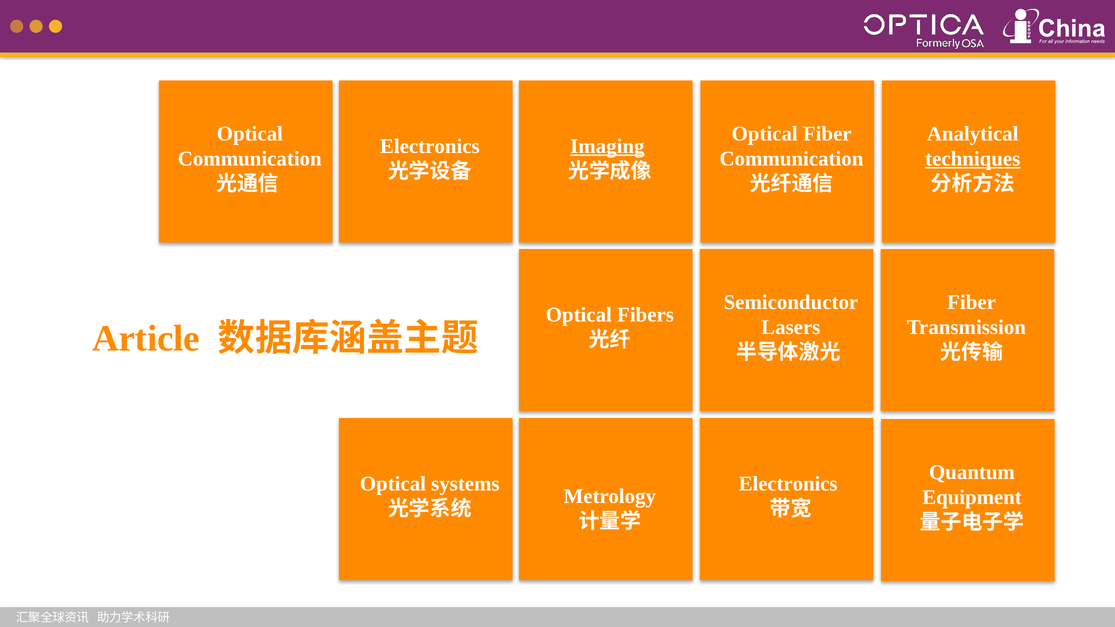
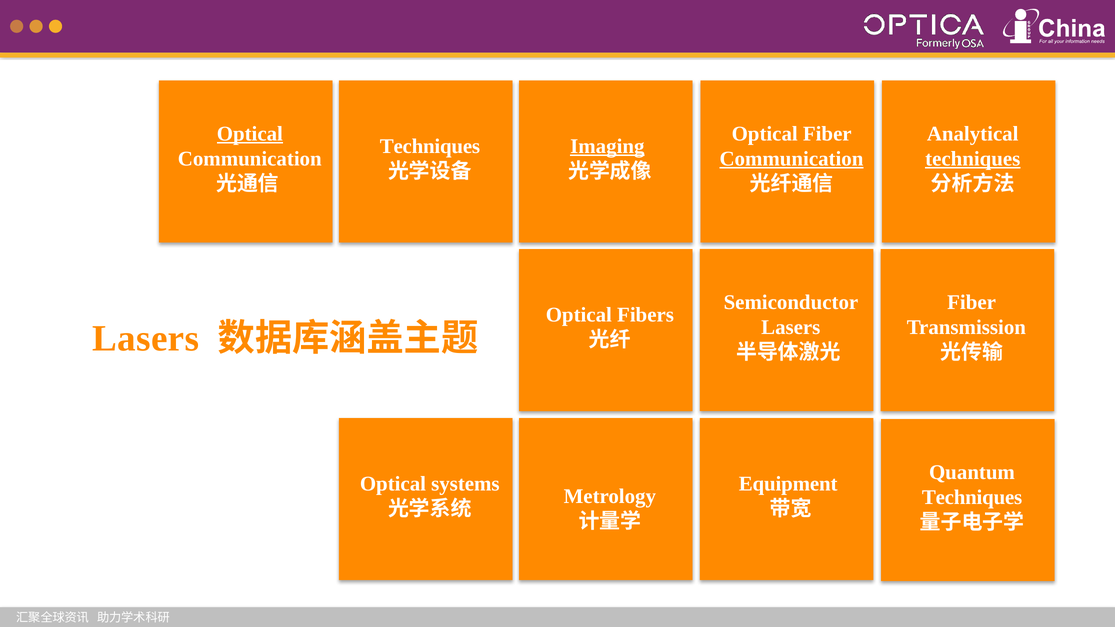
Optical at (250, 134) underline: none -> present
Electronics at (430, 146): Electronics -> Techniques
Communication at (791, 159) underline: none -> present
Article at (146, 339): Article -> Lasers
Electronics at (788, 484): Electronics -> Equipment
Equipment at (972, 498): Equipment -> Techniques
